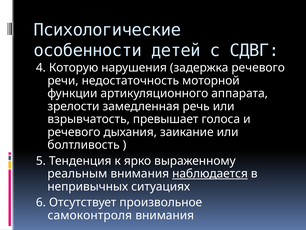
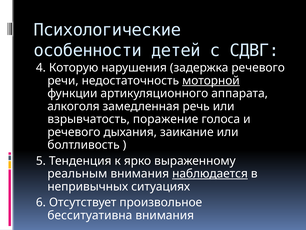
моторной underline: none -> present
зрелости: зрелости -> алкоголя
превышает: превышает -> поражение
самоконтроля: самоконтроля -> бесситуативна
